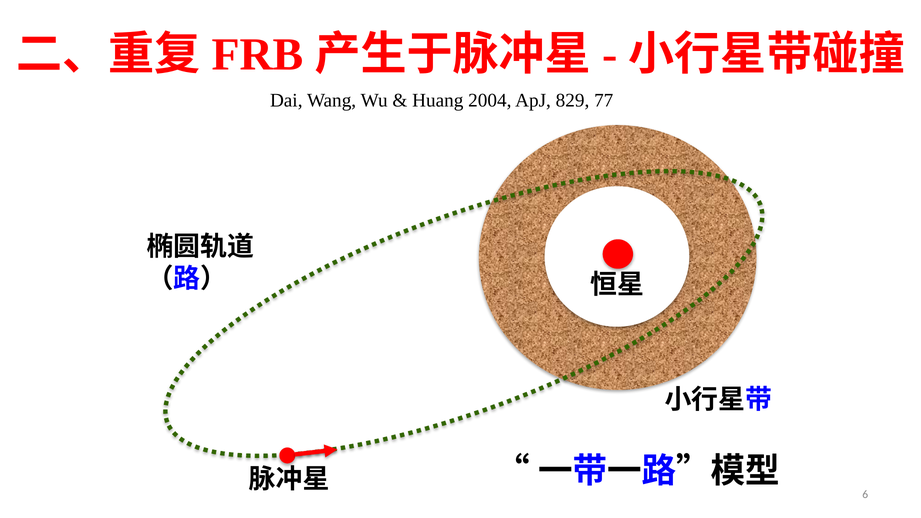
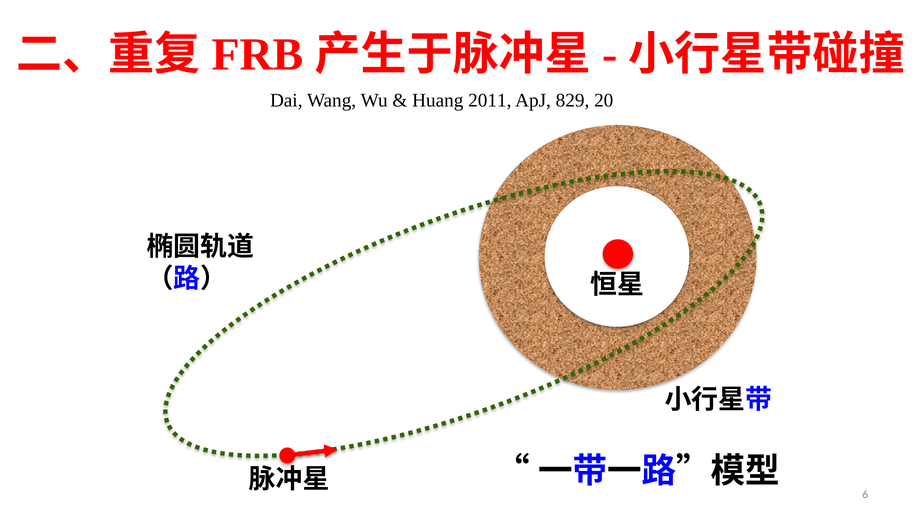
2004: 2004 -> 2011
77: 77 -> 20
